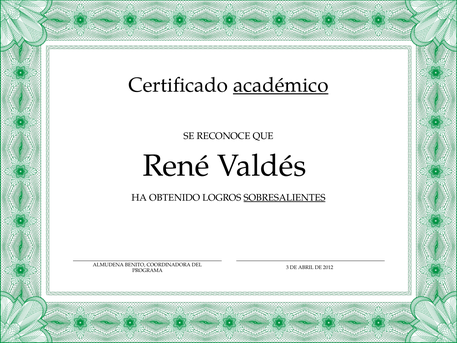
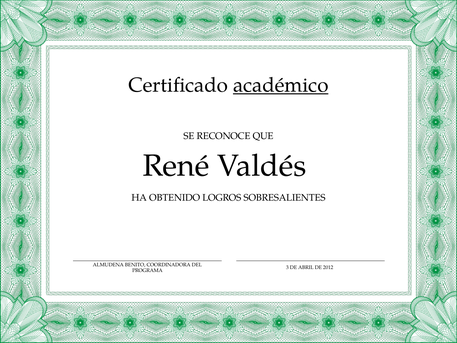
SOBRESALIENTES underline: present -> none
